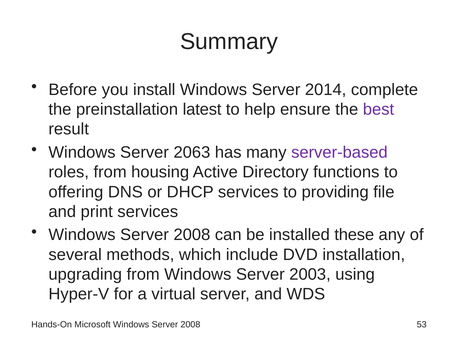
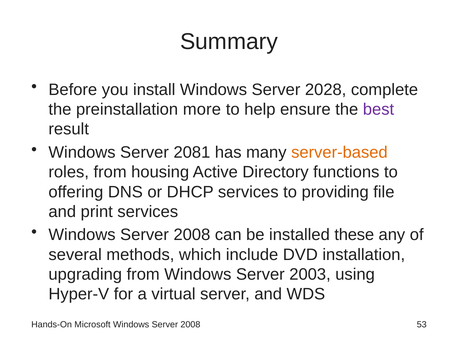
2014: 2014 -> 2028
latest: latest -> more
2063: 2063 -> 2081
server-based colour: purple -> orange
